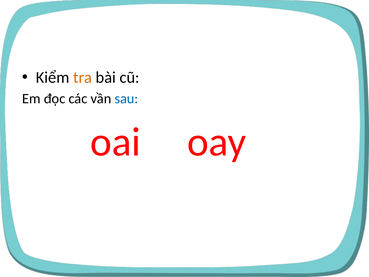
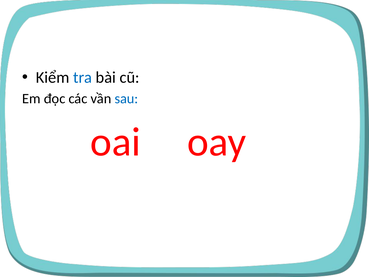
tra colour: orange -> blue
